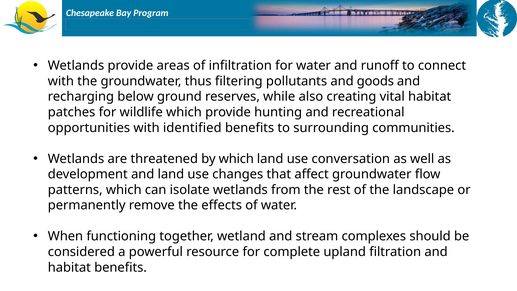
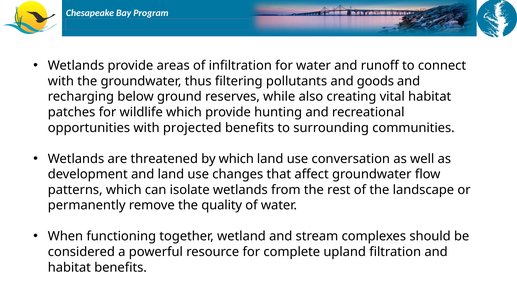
identified: identified -> projected
effects: effects -> quality
